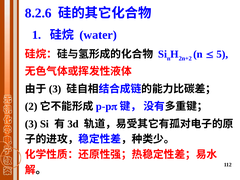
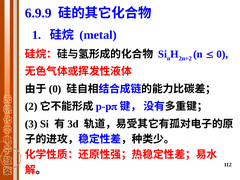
8.2.6: 8.2.6 -> 6.9.9
water: water -> metal
5 at (222, 54): 5 -> 0
3 at (55, 89): 3 -> 0
